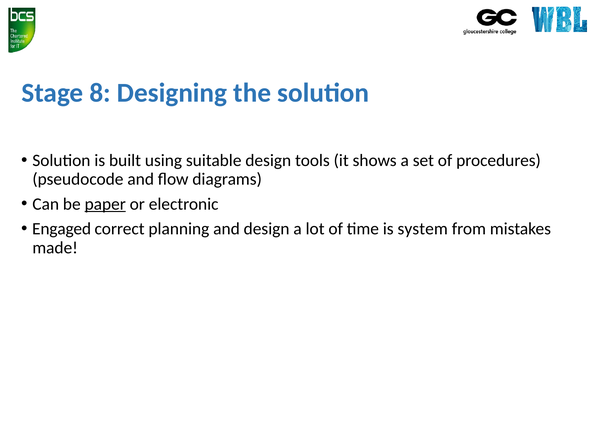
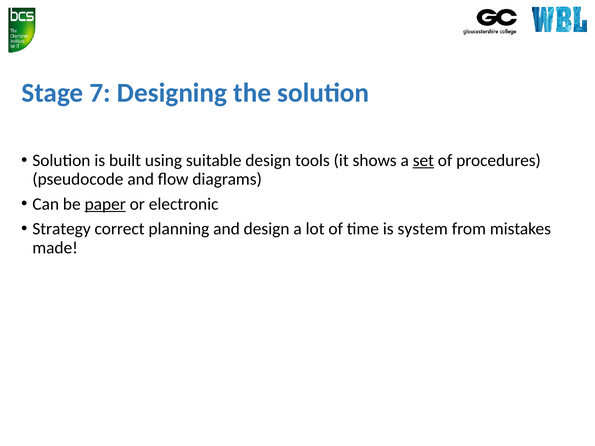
8: 8 -> 7
set underline: none -> present
Engaged: Engaged -> Strategy
